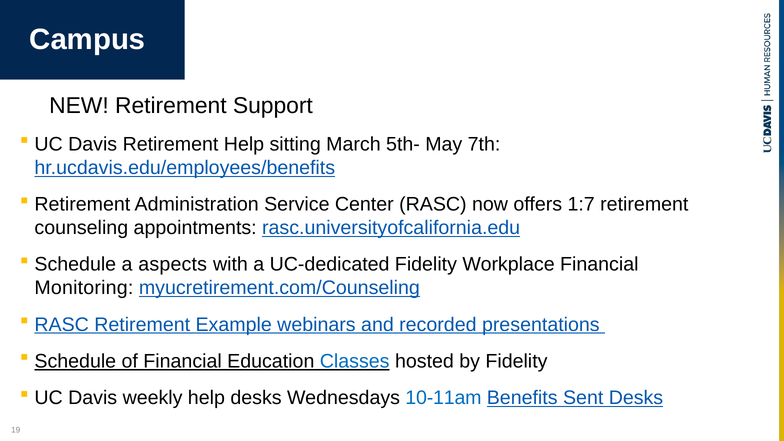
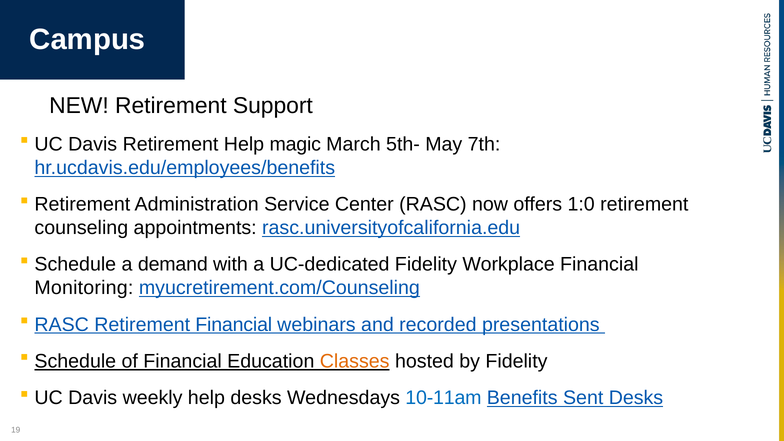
sitting: sitting -> magic
1:7: 1:7 -> 1:0
aspects: aspects -> demand
Retirement Example: Example -> Financial
Classes colour: blue -> orange
